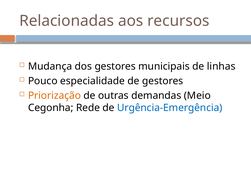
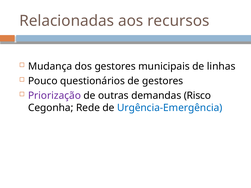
especialidade: especialidade -> questionários
Priorização colour: orange -> purple
Meio: Meio -> Risco
